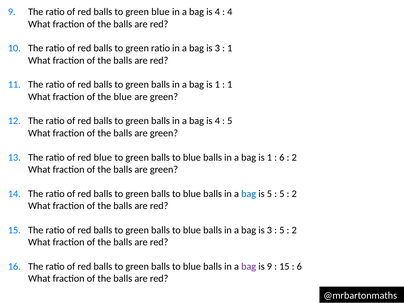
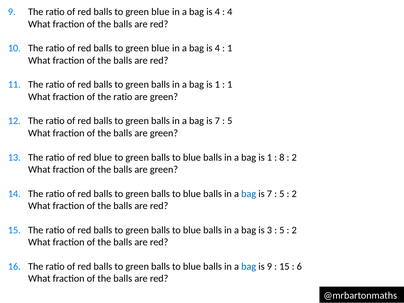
ratio at (161, 48): ratio -> blue
3 at (217, 48): 3 -> 4
of the blue: blue -> ratio
4 at (217, 121): 4 -> 7
6 at (282, 157): 6 -> 8
5 at (269, 194): 5 -> 7
bag at (249, 266) colour: purple -> blue
